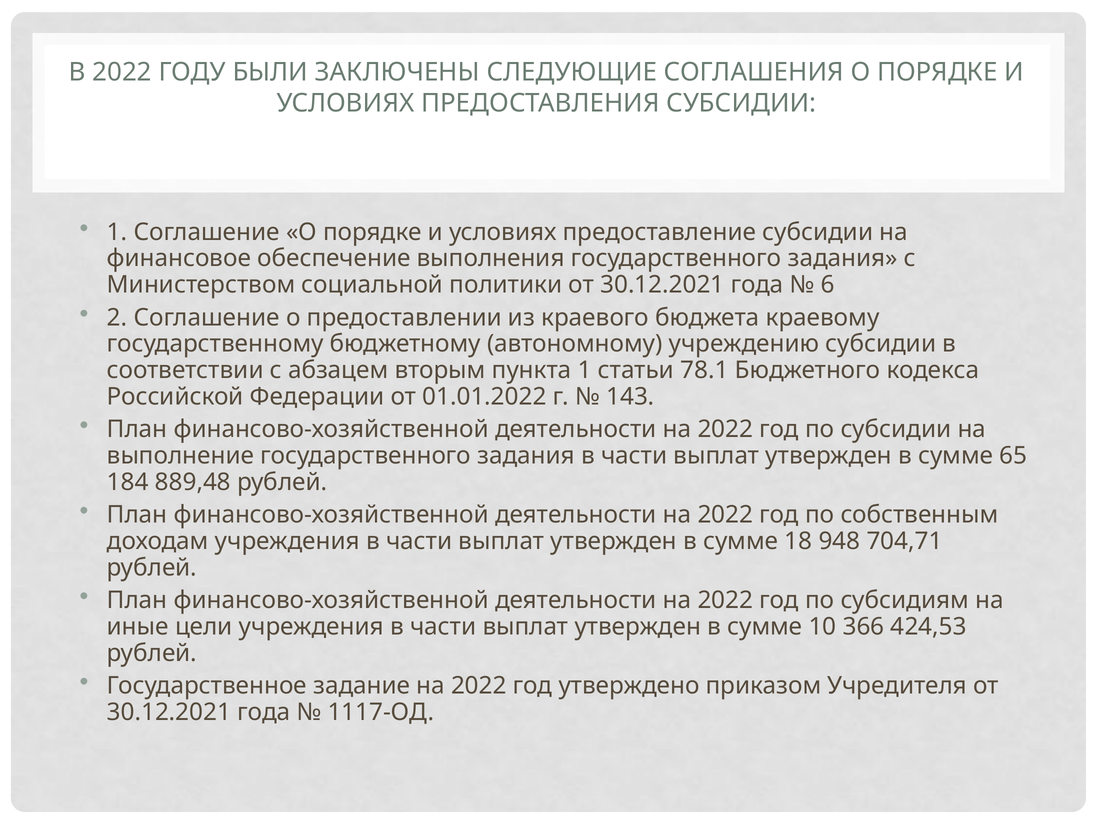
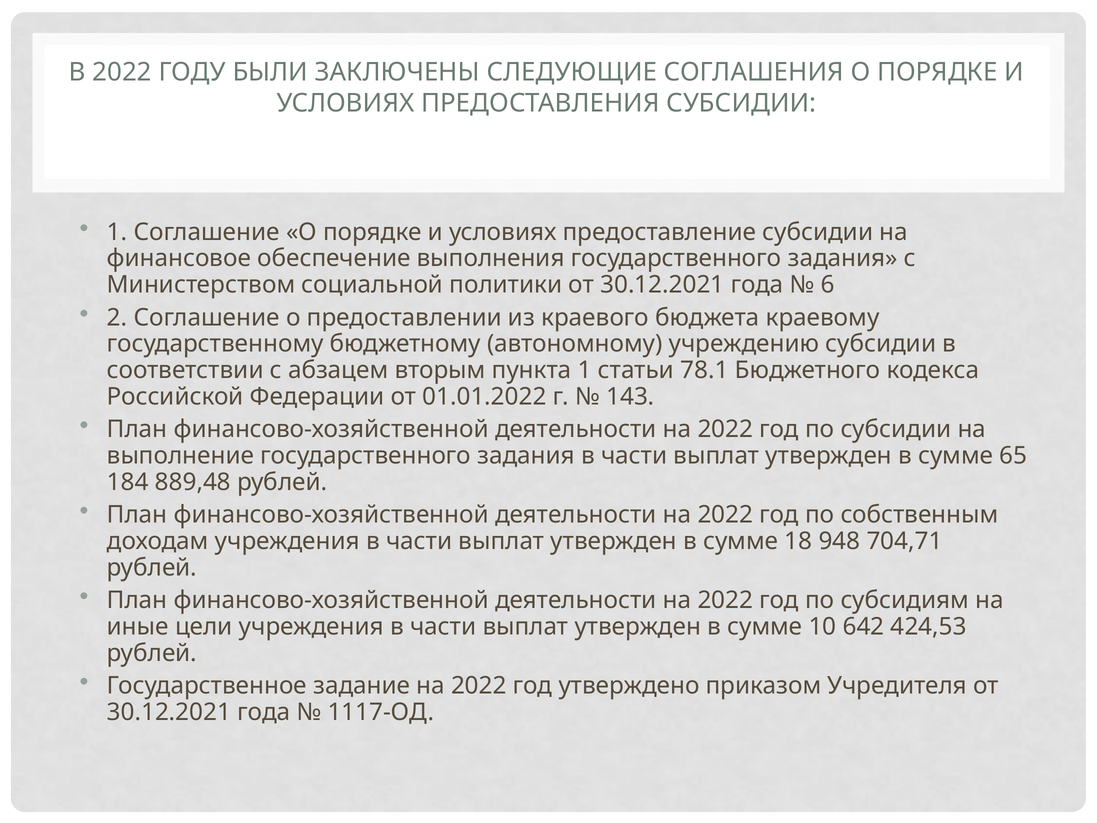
366: 366 -> 642
